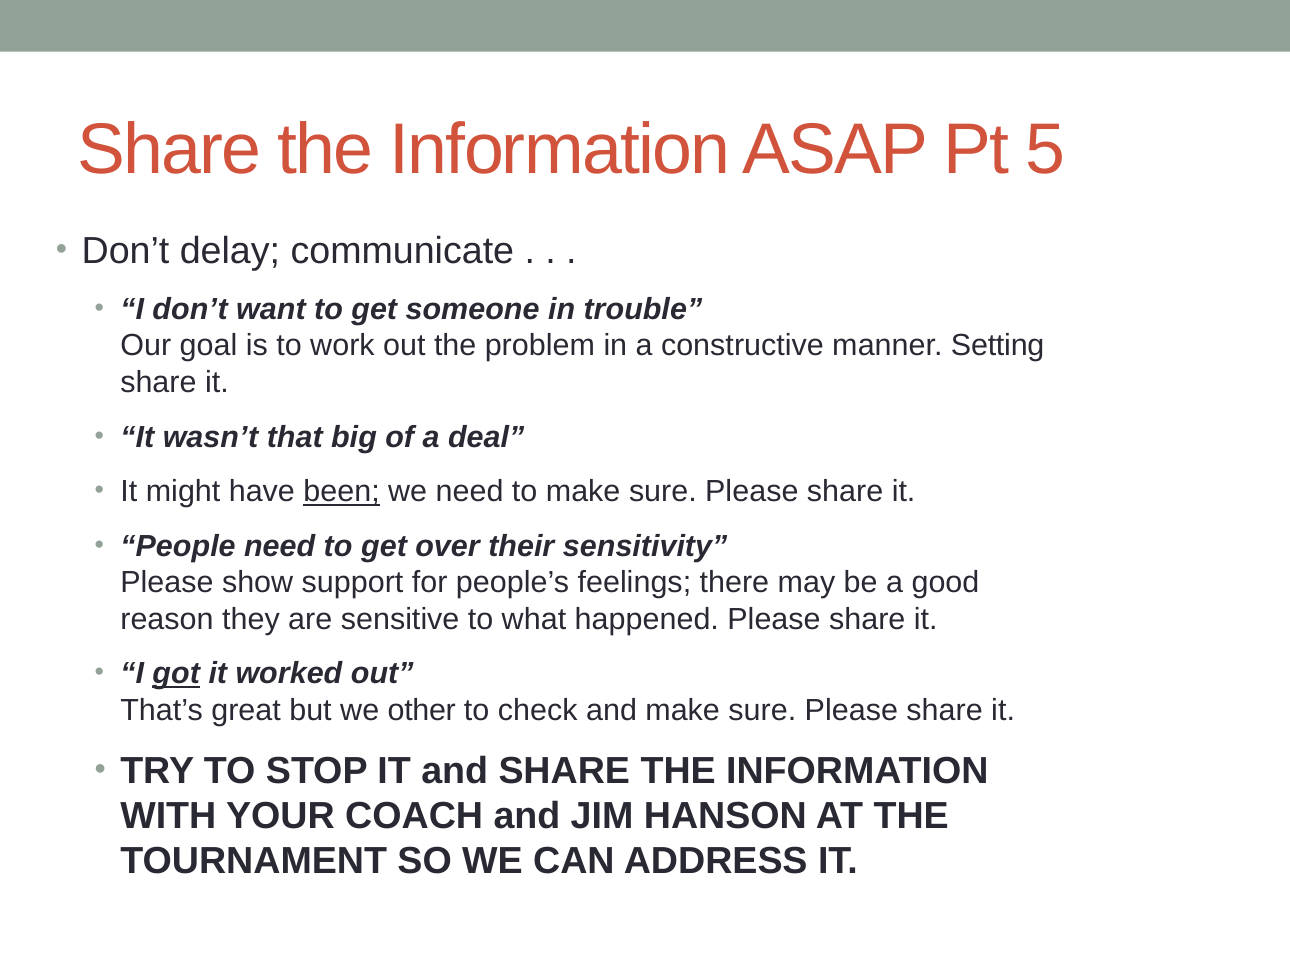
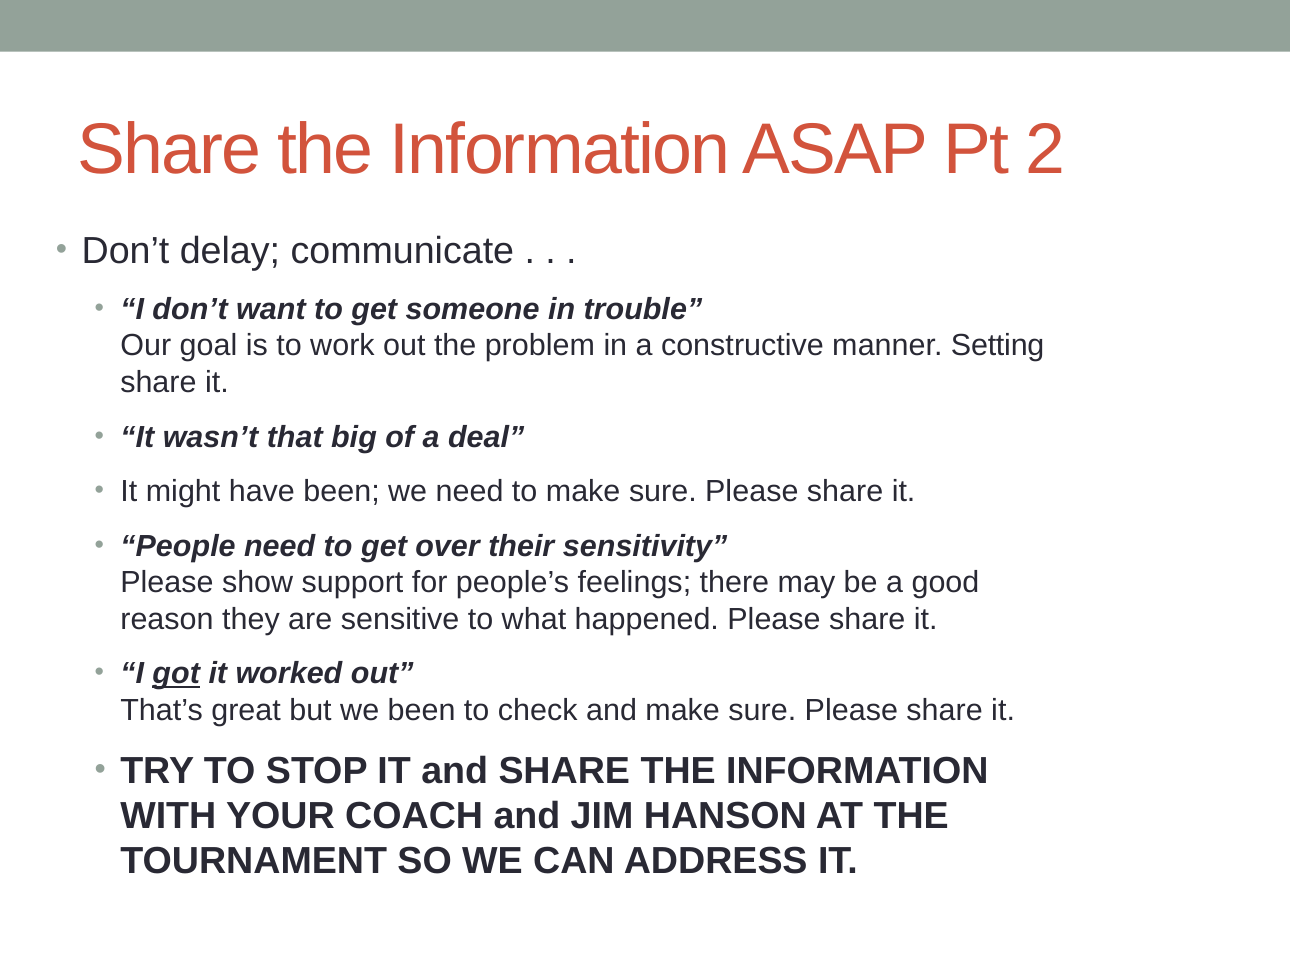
5: 5 -> 2
been at (342, 491) underline: present -> none
we other: other -> been
